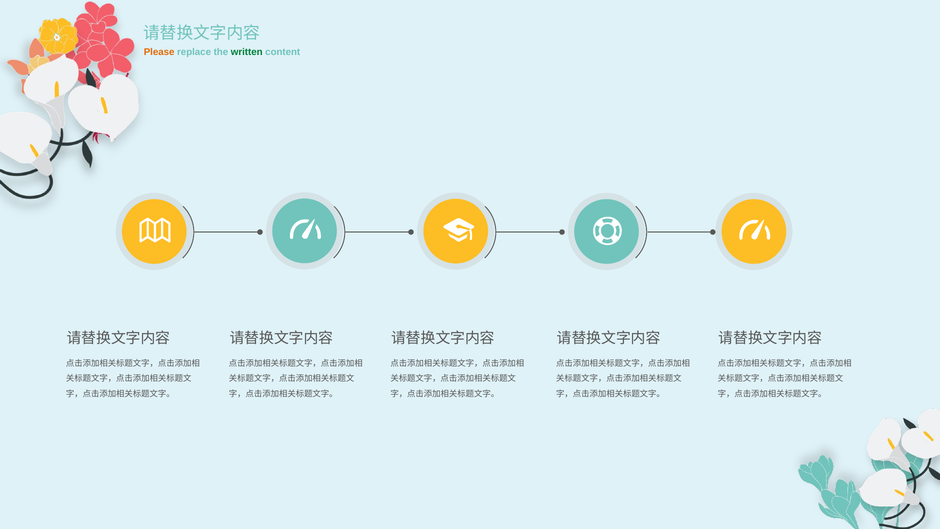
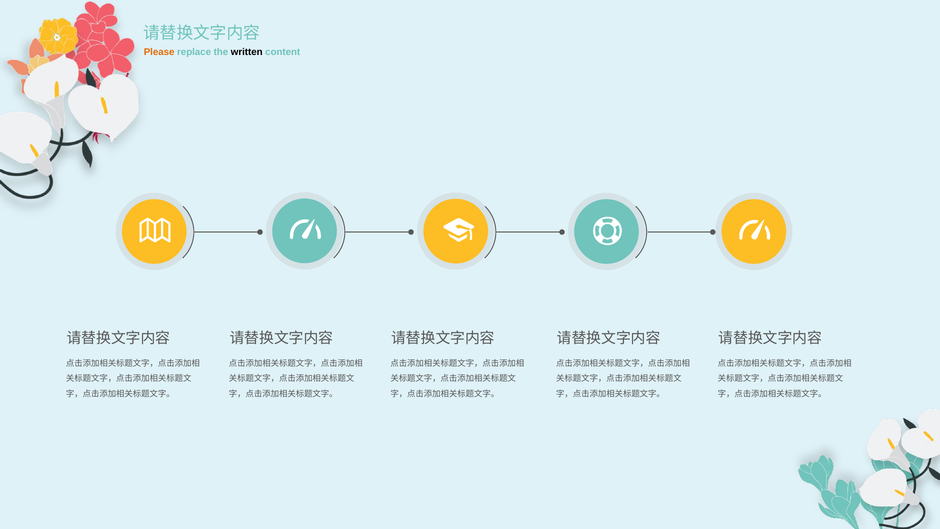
written colour: green -> black
